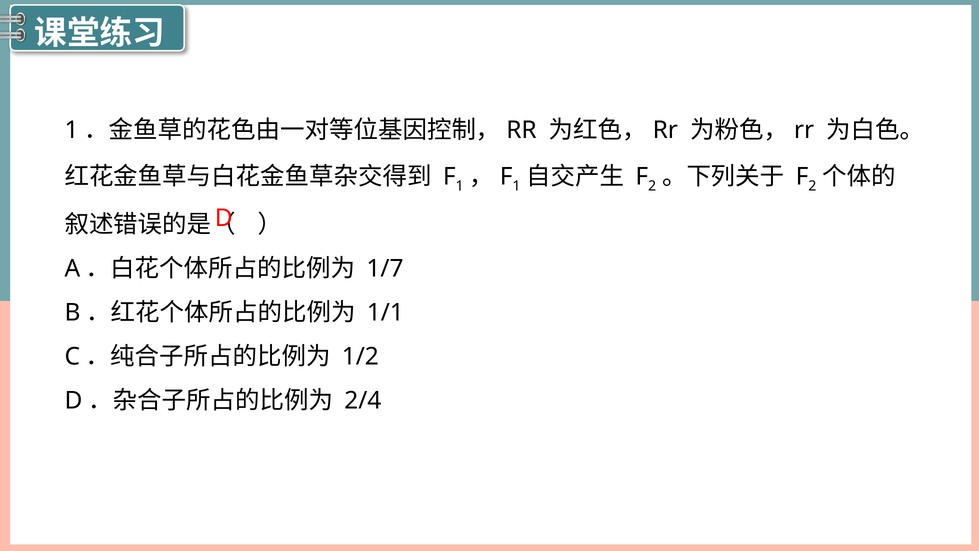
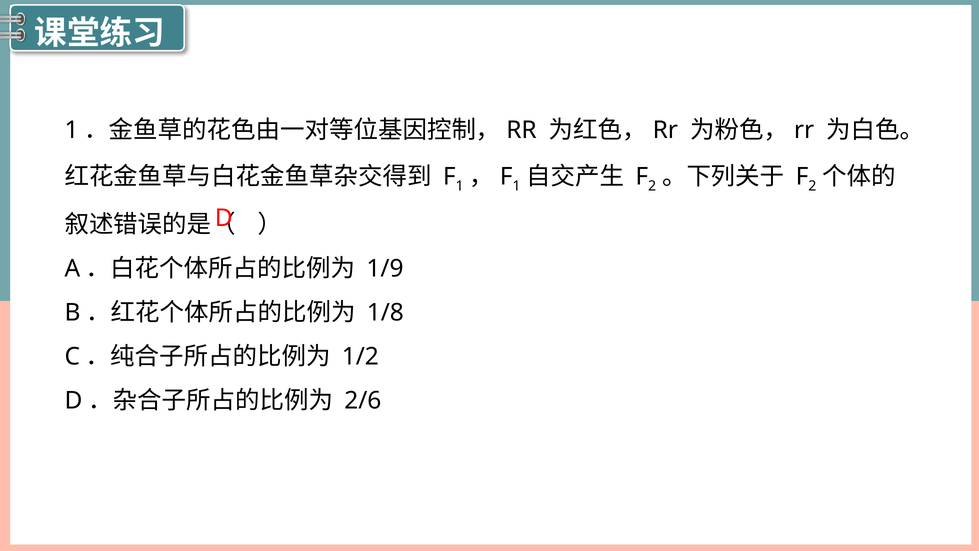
1/7: 1/7 -> 1/9
1/1: 1/1 -> 1/8
2/4: 2/4 -> 2/6
